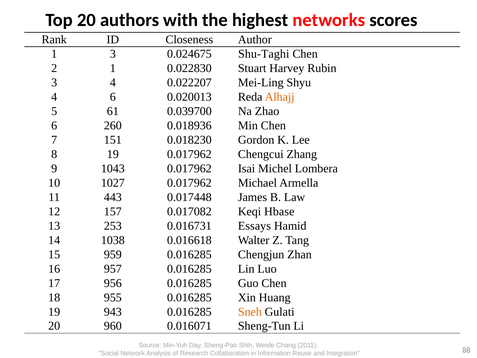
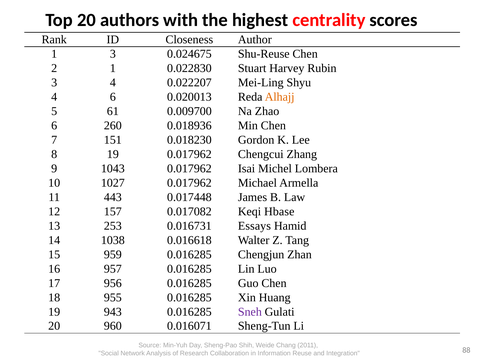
networks: networks -> centrality
Shu-Taghi: Shu-Taghi -> Shu-Reuse
0.039700: 0.039700 -> 0.009700
Sneh colour: orange -> purple
